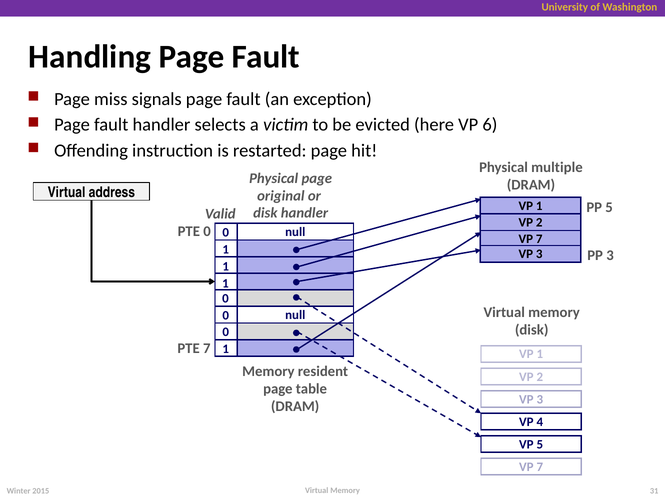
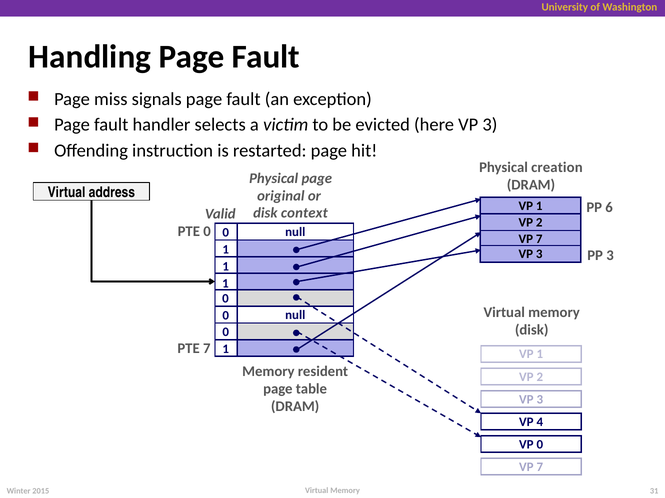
here VP 6: 6 -> 3
multiple: multiple -> creation
PP 5: 5 -> 6
disk handler: handler -> context
VP 5: 5 -> 0
